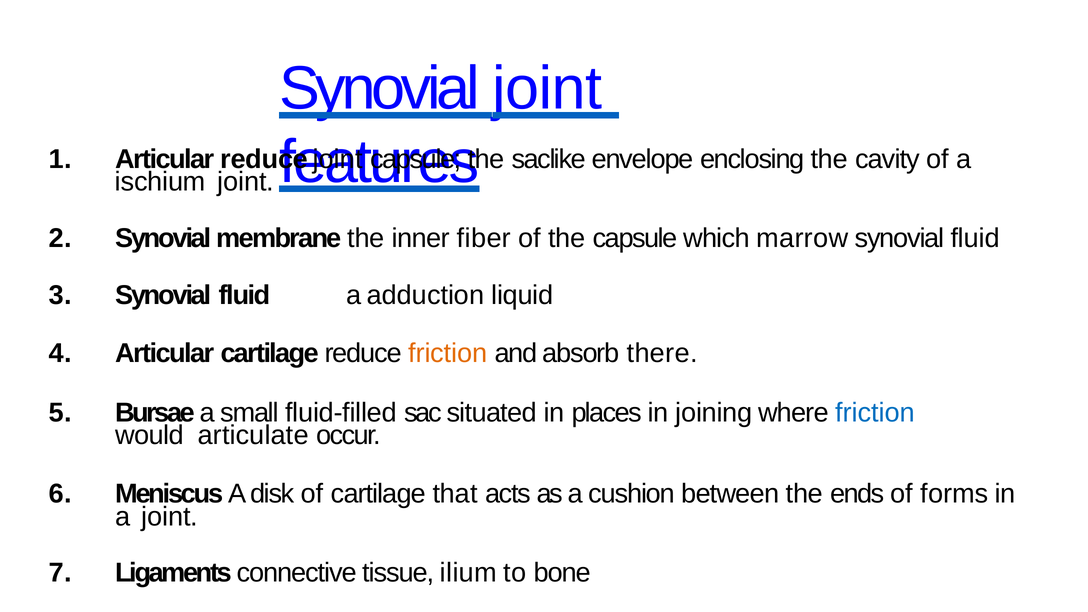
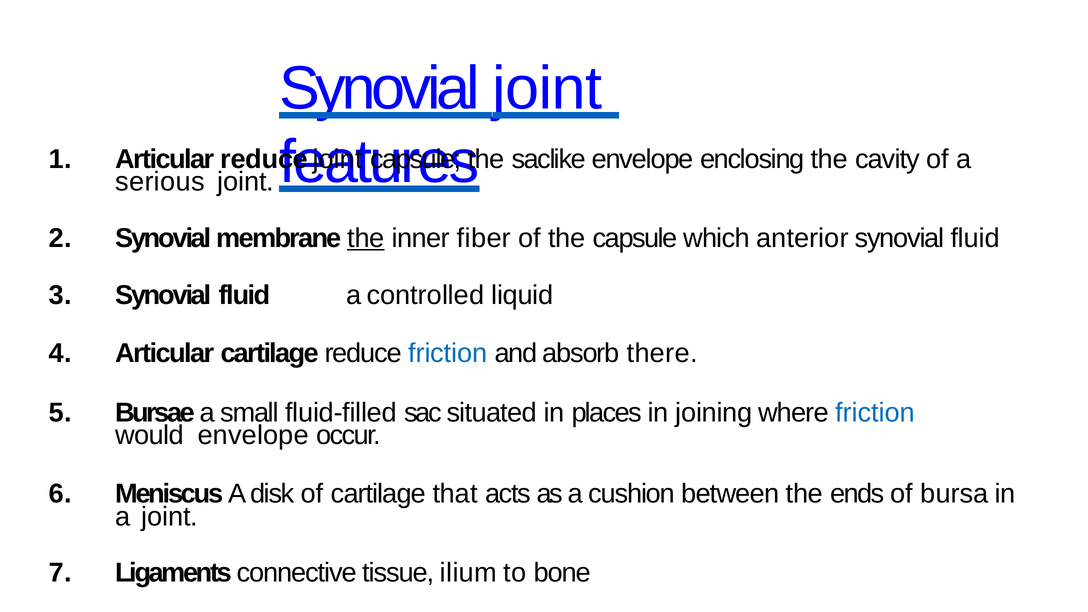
ischium: ischium -> serious
the at (366, 238) underline: none -> present
marrow: marrow -> anterior
adduction: adduction -> controlled
friction at (448, 353) colour: orange -> blue
would articulate: articulate -> envelope
forms: forms -> bursa
